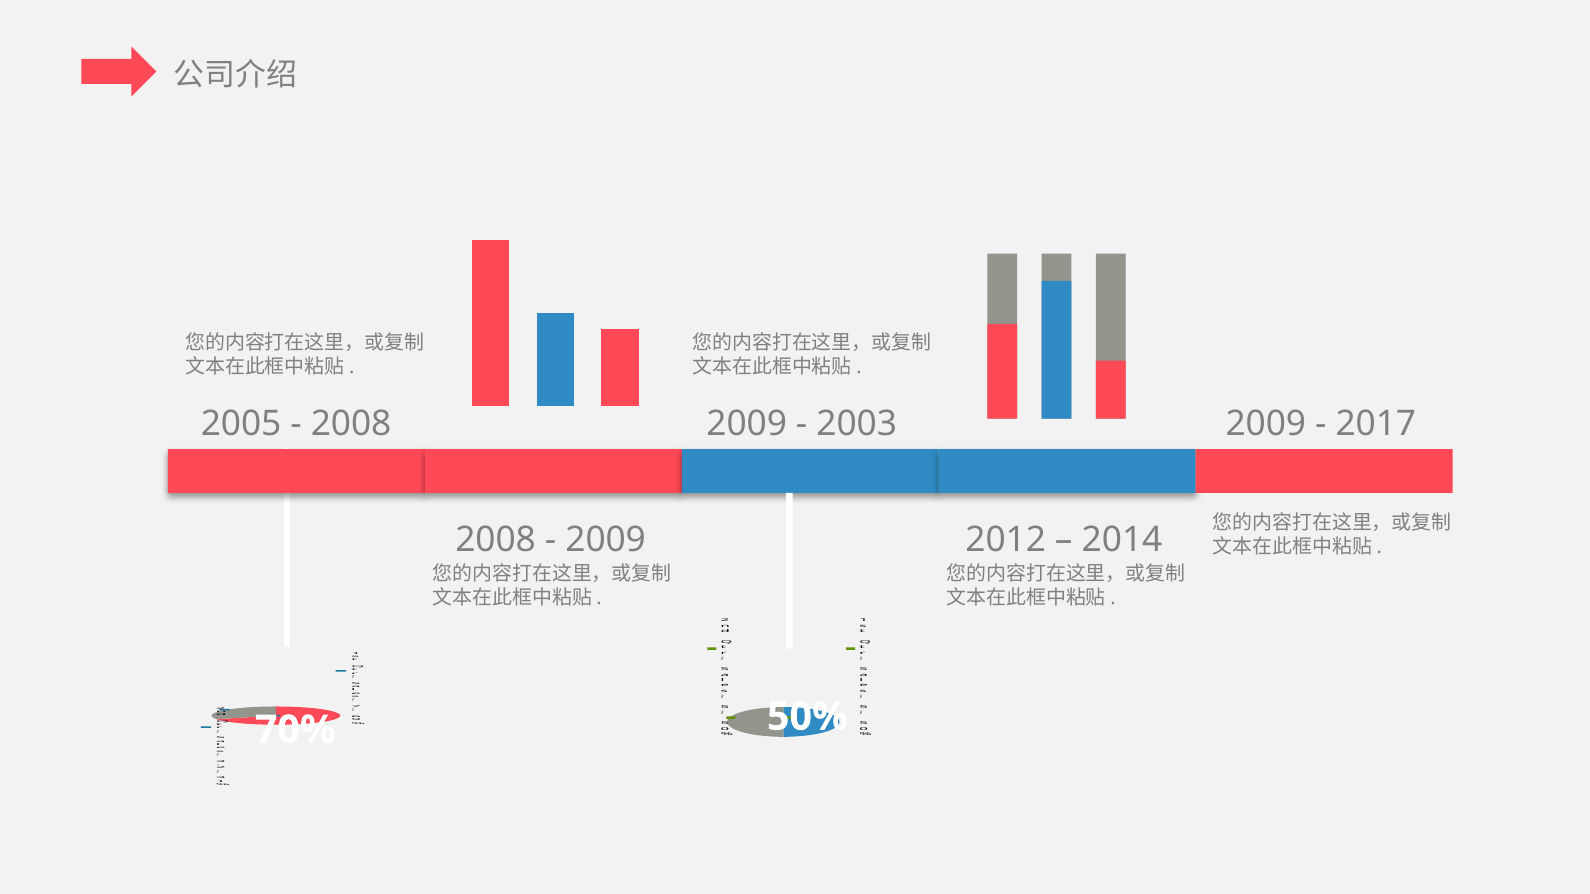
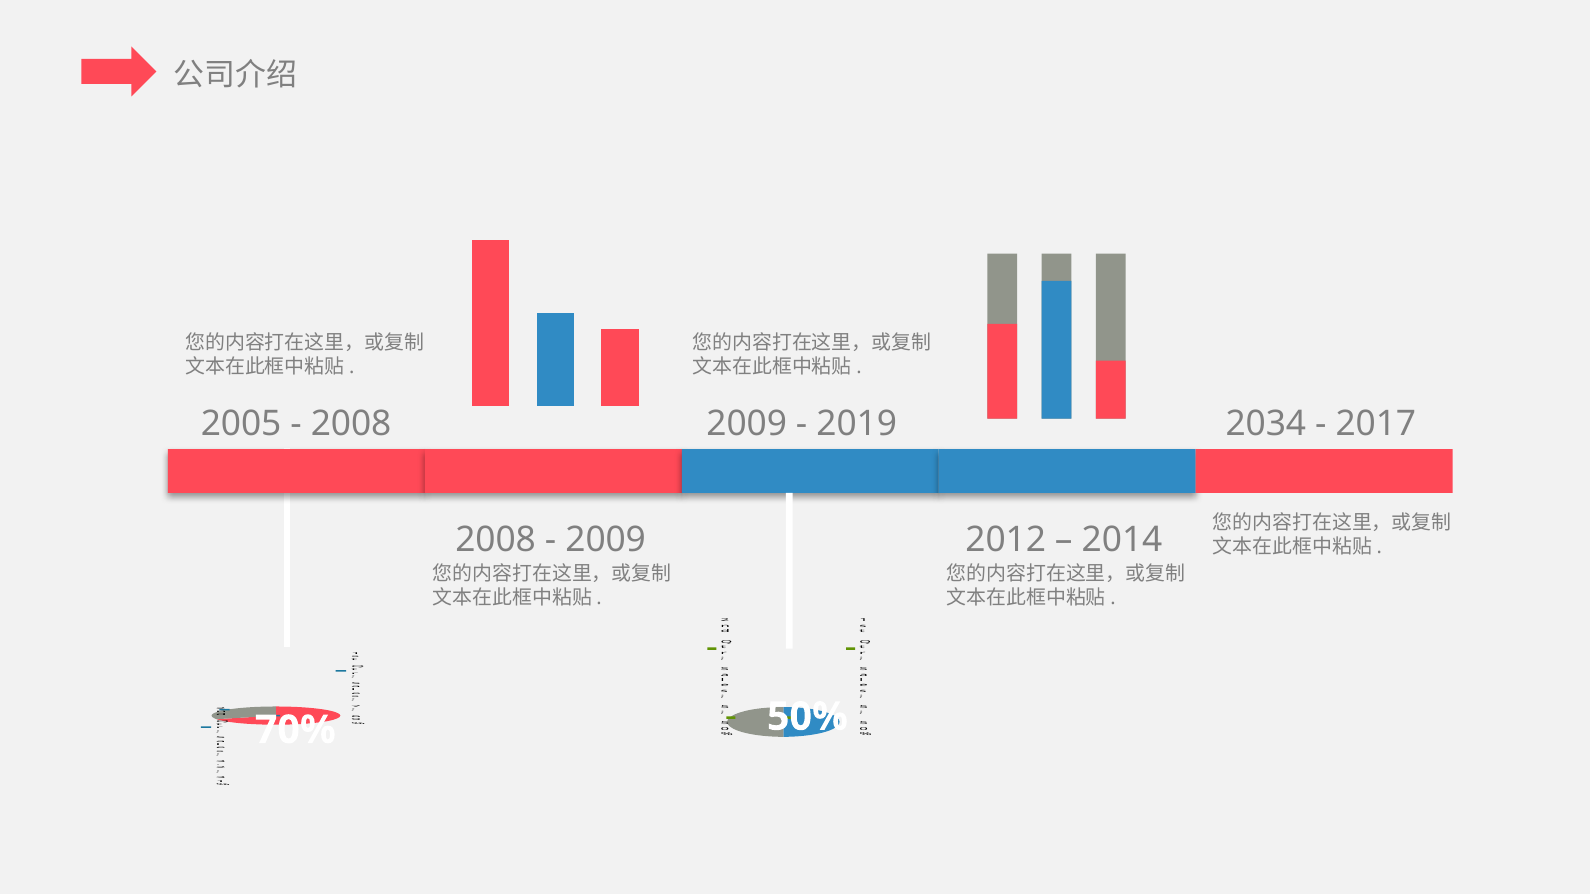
2003: 2003 -> 2019
2009 at (1266, 424): 2009 -> 2034
